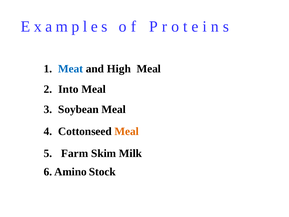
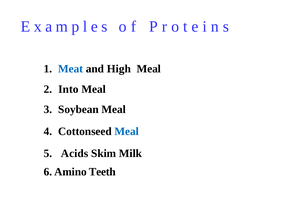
Meal at (127, 131) colour: orange -> blue
Farm: Farm -> Acids
Stock: Stock -> Teeth
